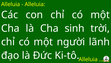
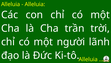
sinh: sinh -> trần
